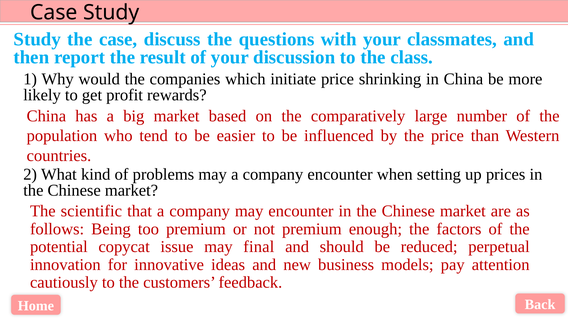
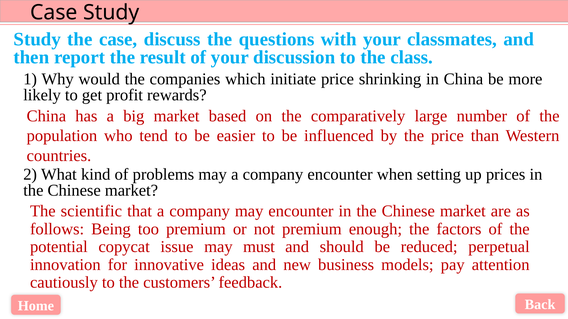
final: final -> must
